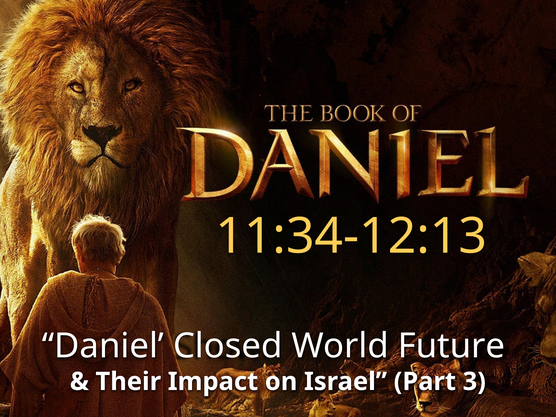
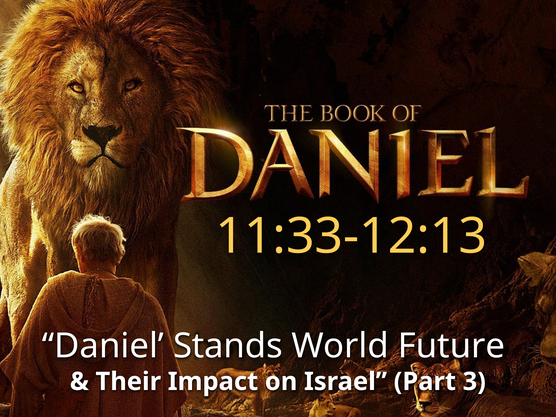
11:34-12:13: 11:34-12:13 -> 11:33-12:13
Closed: Closed -> Stands
